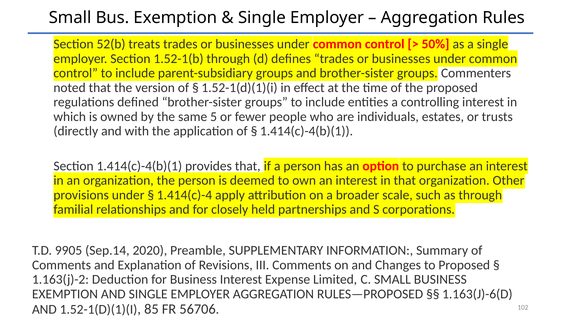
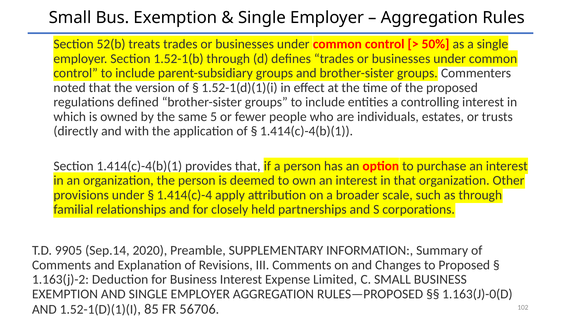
1.163(J)-6(D: 1.163(J)-6(D -> 1.163(J)-0(D
